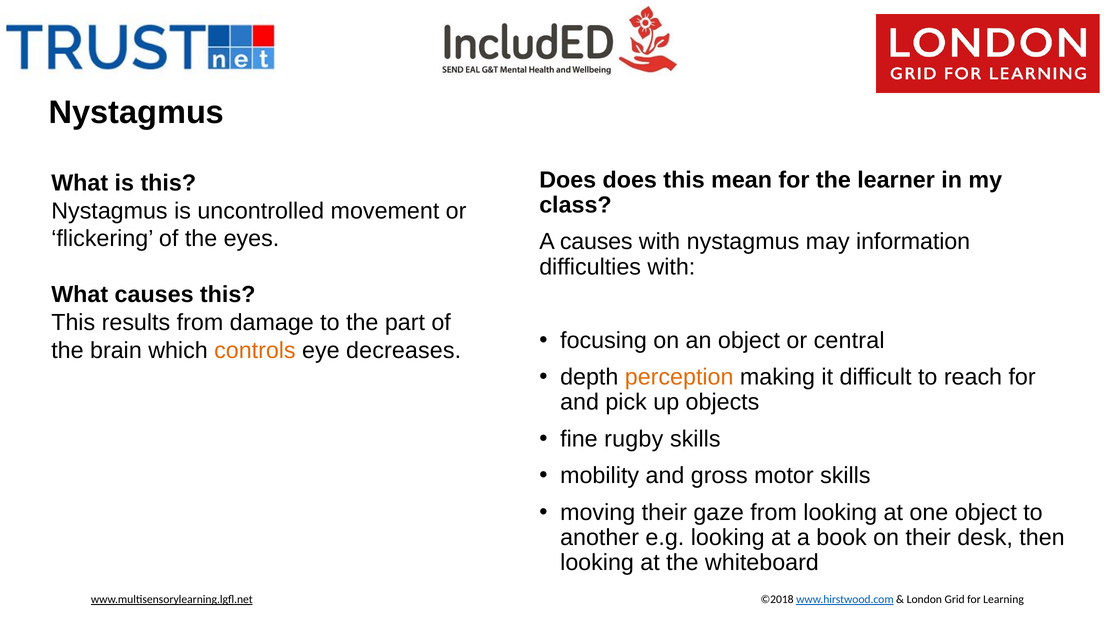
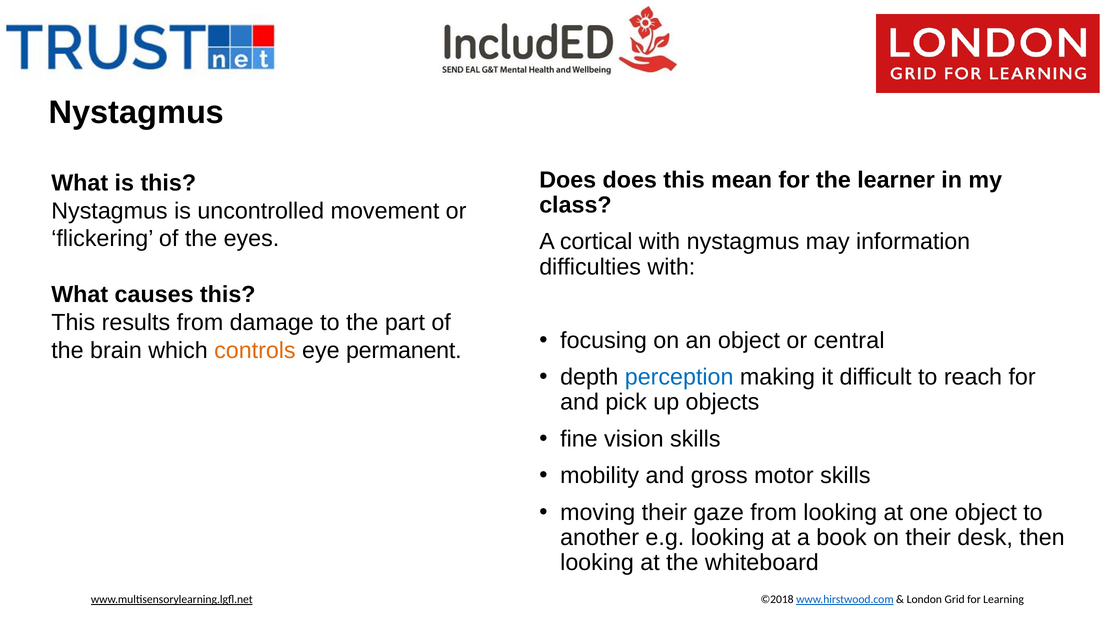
A causes: causes -> cortical
decreases: decreases -> permanent
perception colour: orange -> blue
rugby: rugby -> vision
